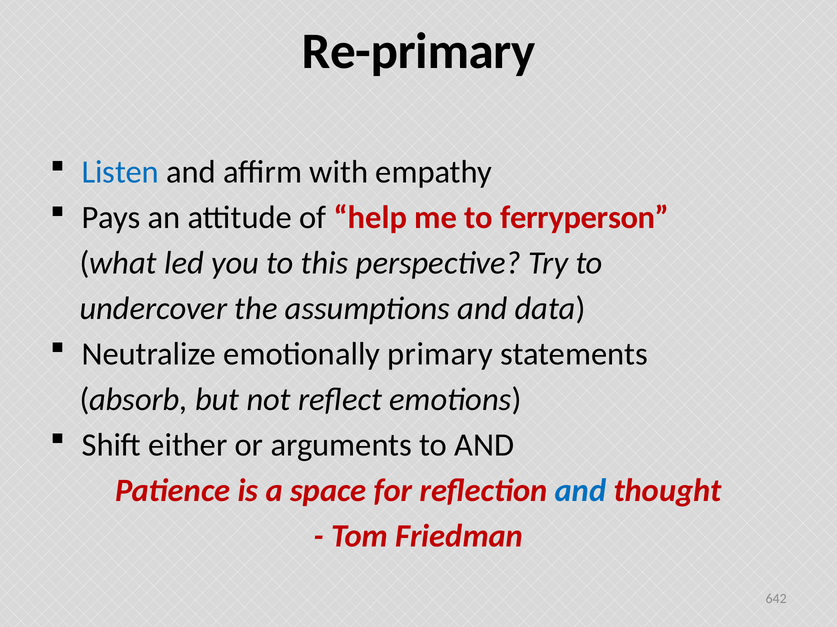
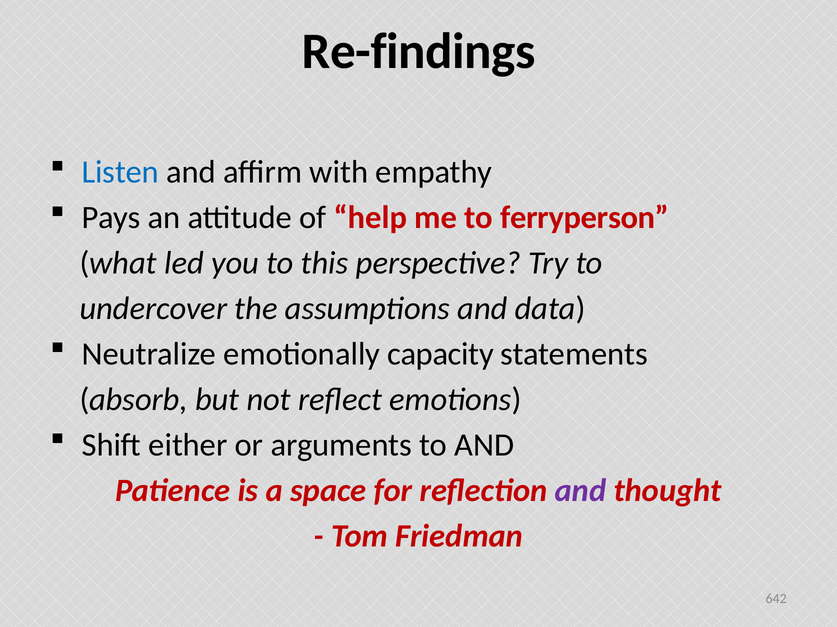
Re-primary: Re-primary -> Re-findings
primary: primary -> capacity
and at (581, 491) colour: blue -> purple
